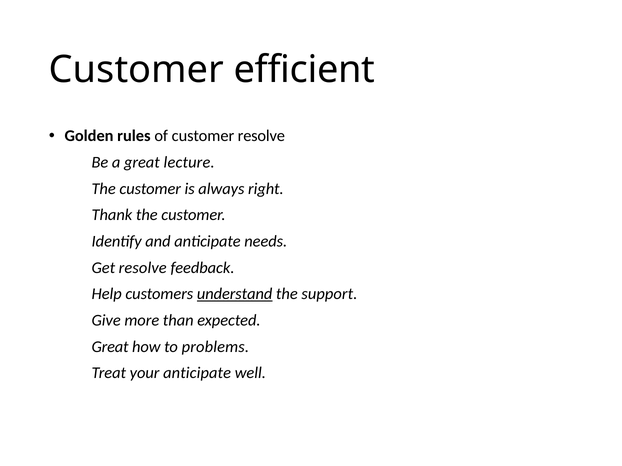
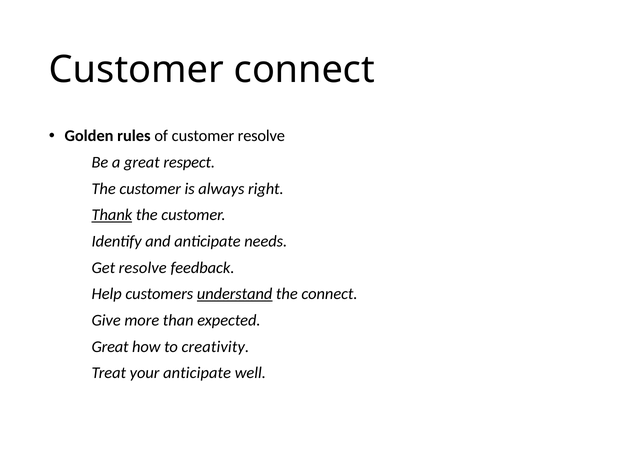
Customer efficient: efficient -> connect
lecture: lecture -> respect
Thank underline: none -> present
the support: support -> connect
problems: problems -> creativity
